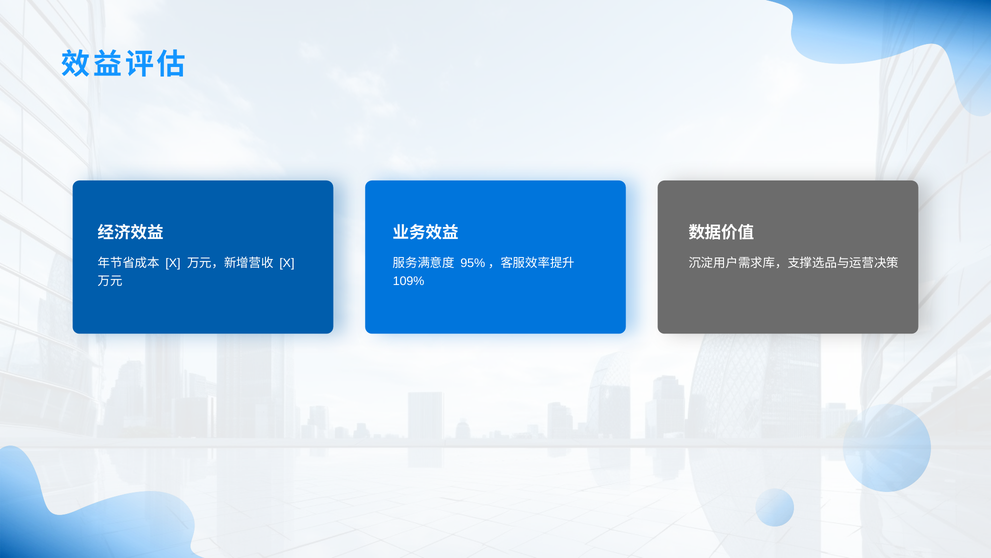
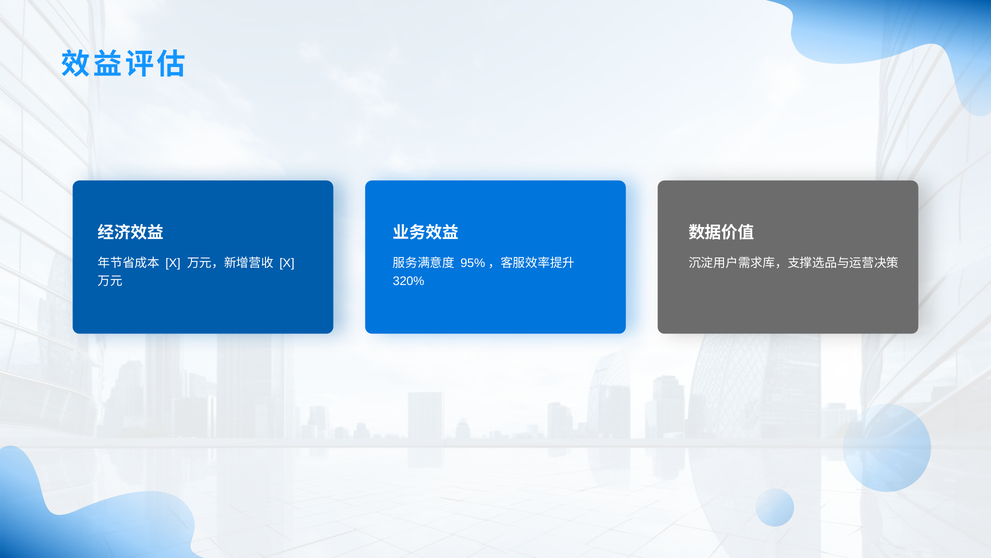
109%: 109% -> 320%
